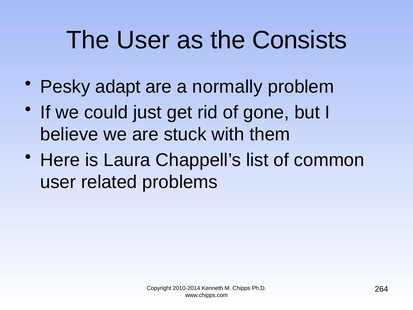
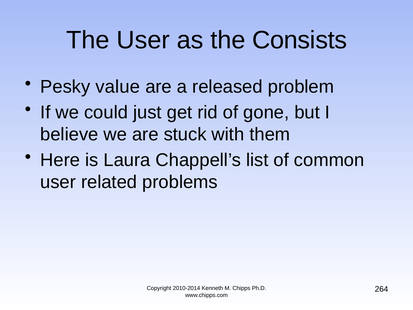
adapt: adapt -> value
normally: normally -> released
